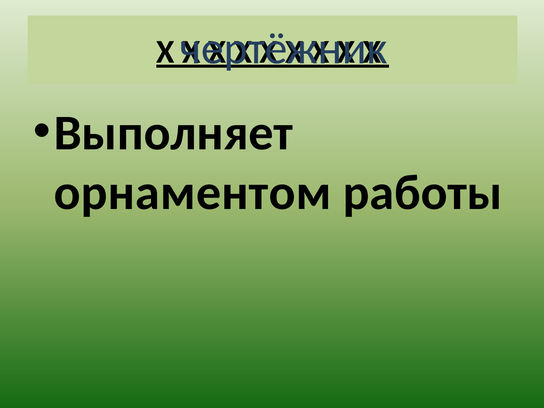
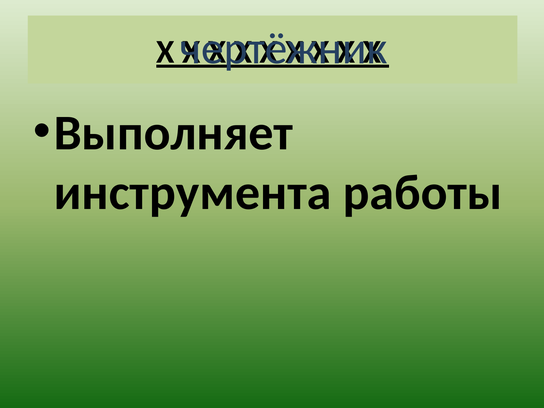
орнаментом: орнаментом -> инструмента
